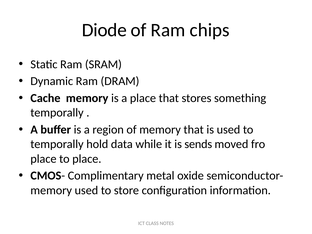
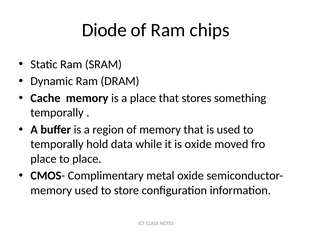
is sends: sends -> oxide
